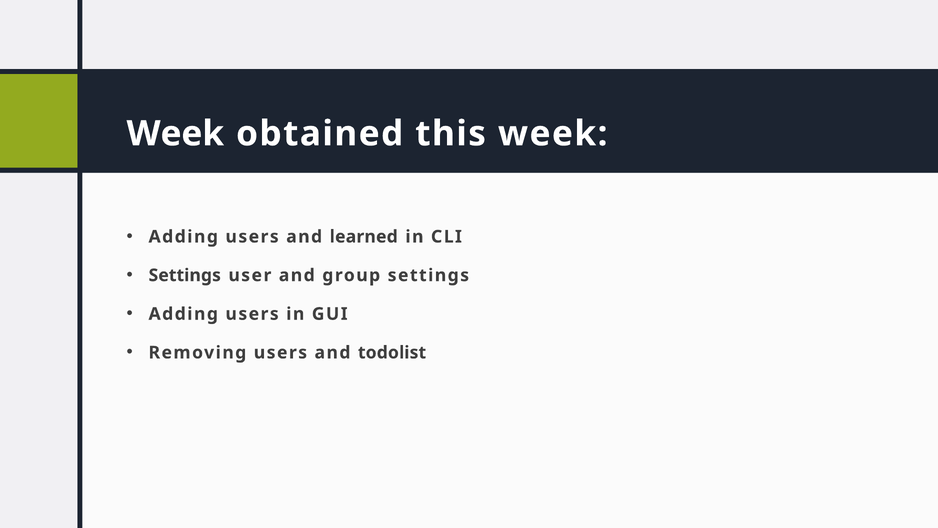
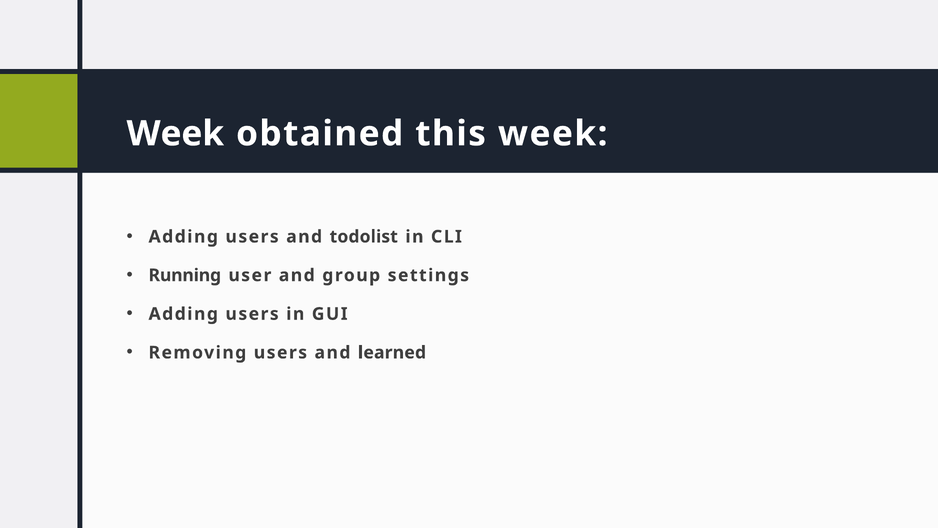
learned: learned -> todolist
Settings at (185, 275): Settings -> Running
todolist: todolist -> learned
